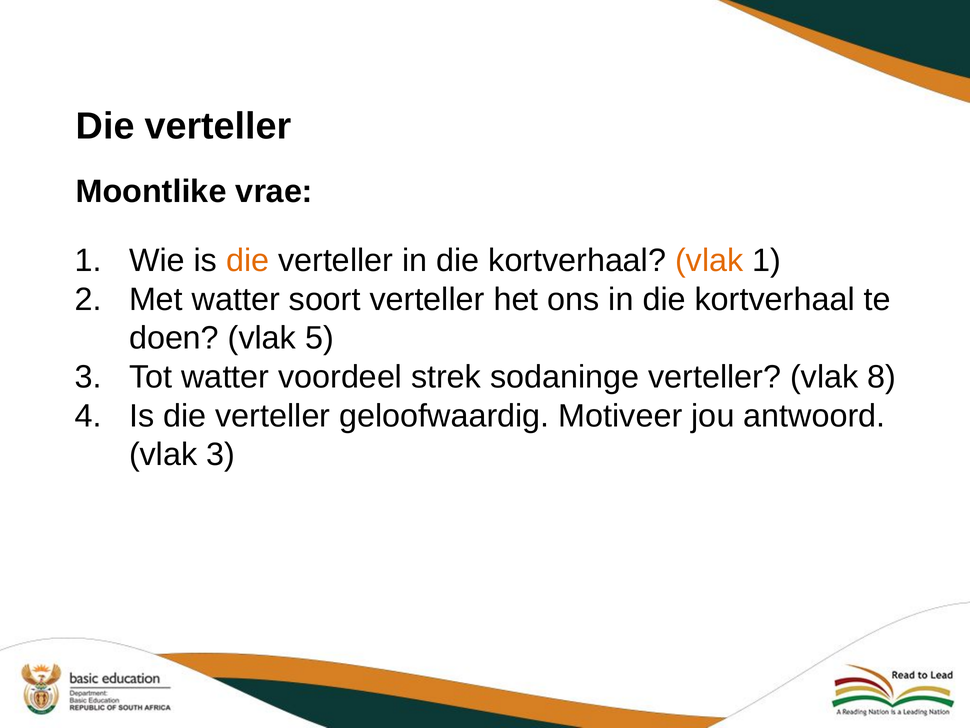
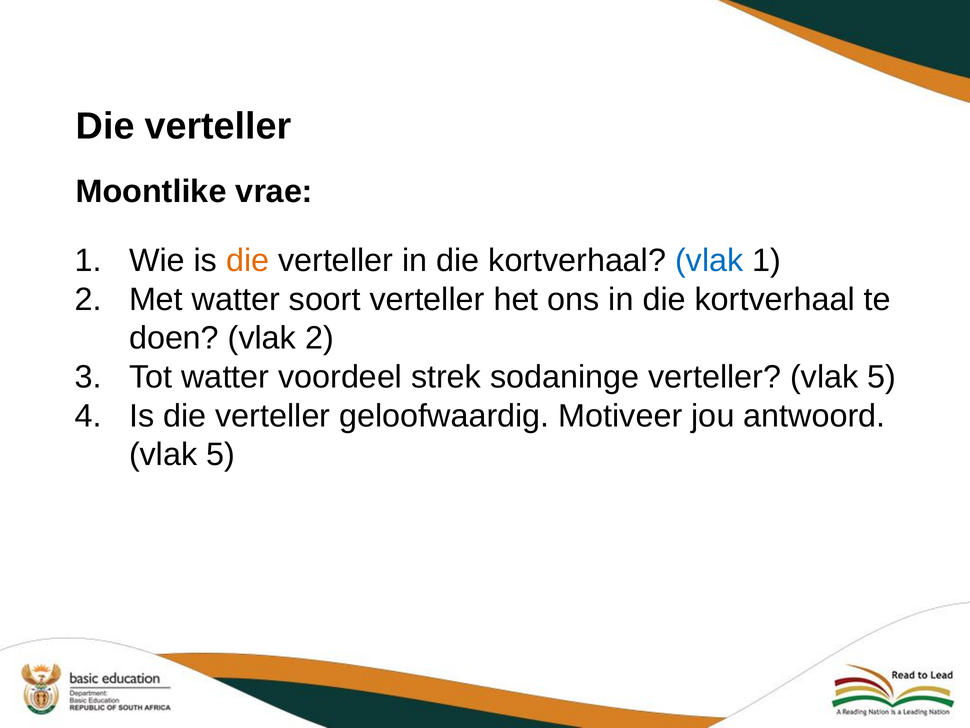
vlak at (709, 260) colour: orange -> blue
vlak 5: 5 -> 2
verteller vlak 8: 8 -> 5
3 at (221, 454): 3 -> 5
